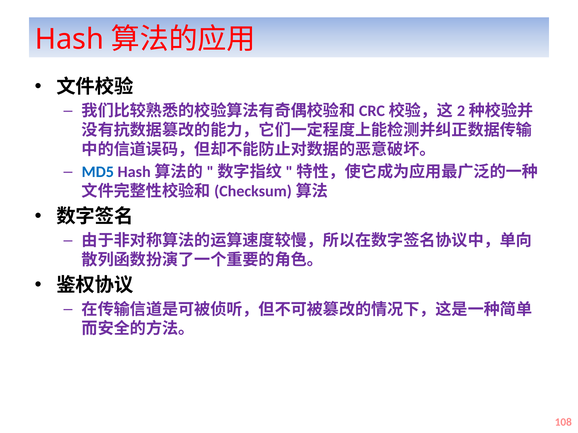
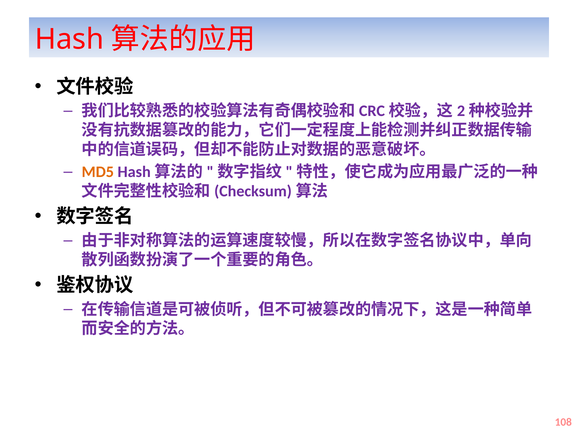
MD5 colour: blue -> orange
